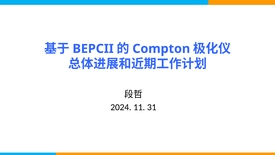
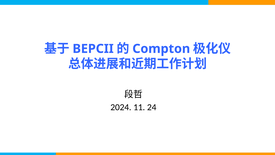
31: 31 -> 24
